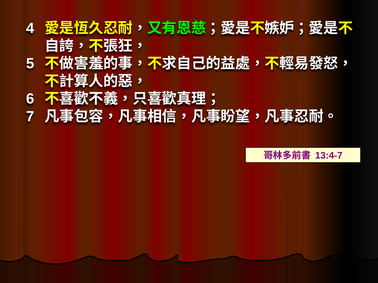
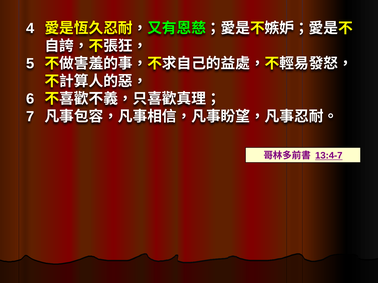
13:4-7 underline: none -> present
